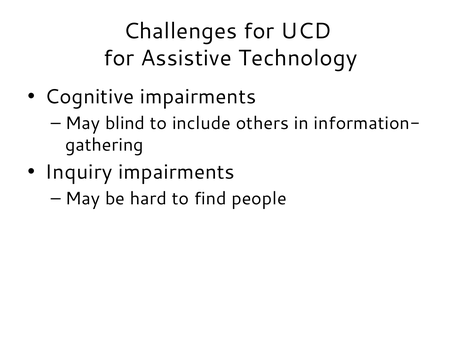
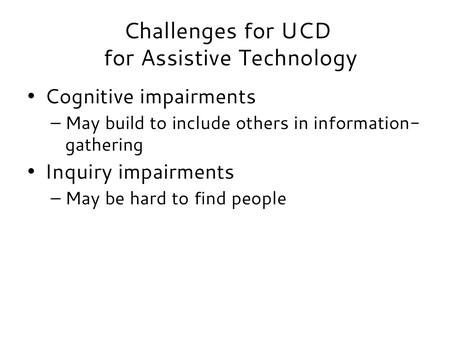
blind: blind -> build
